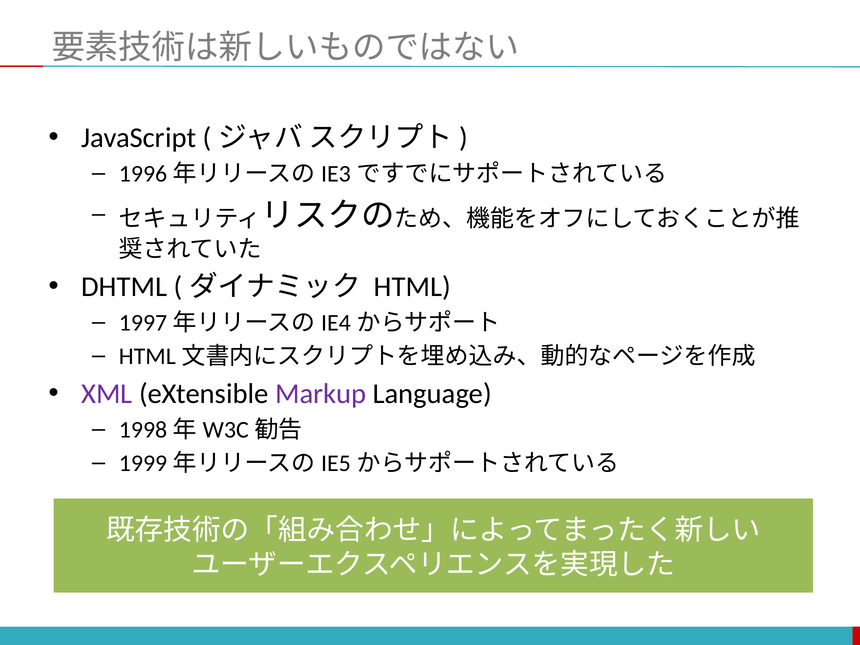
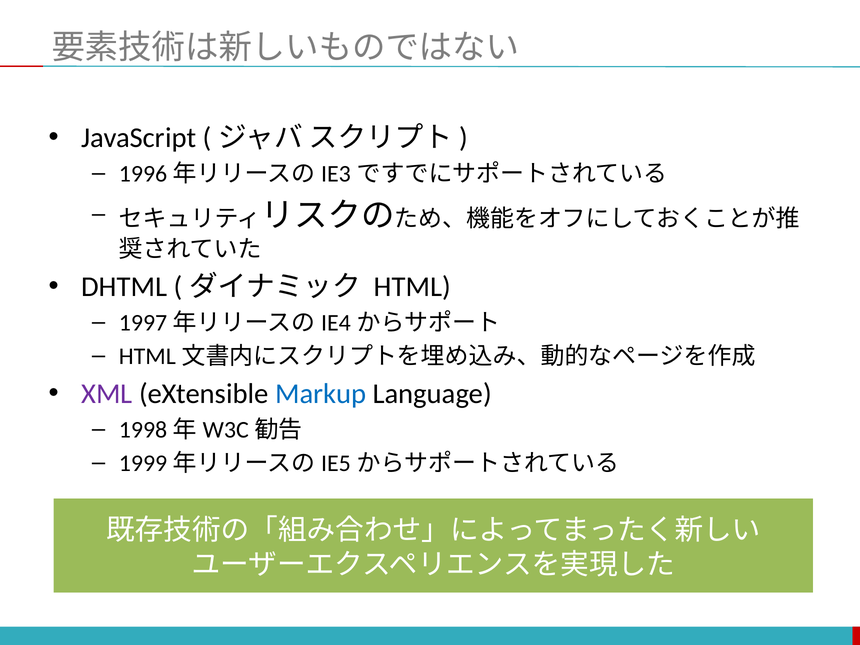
Markup colour: purple -> blue
